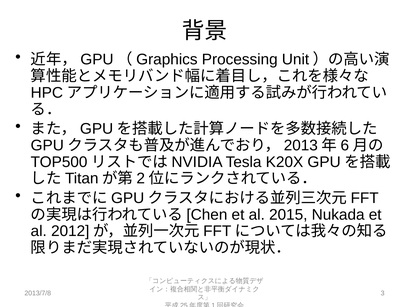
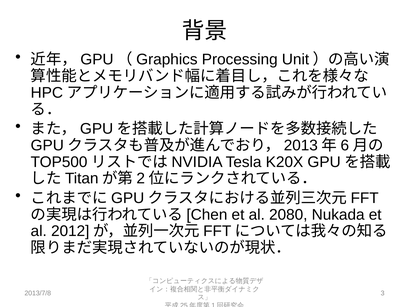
2015: 2015 -> 2080
